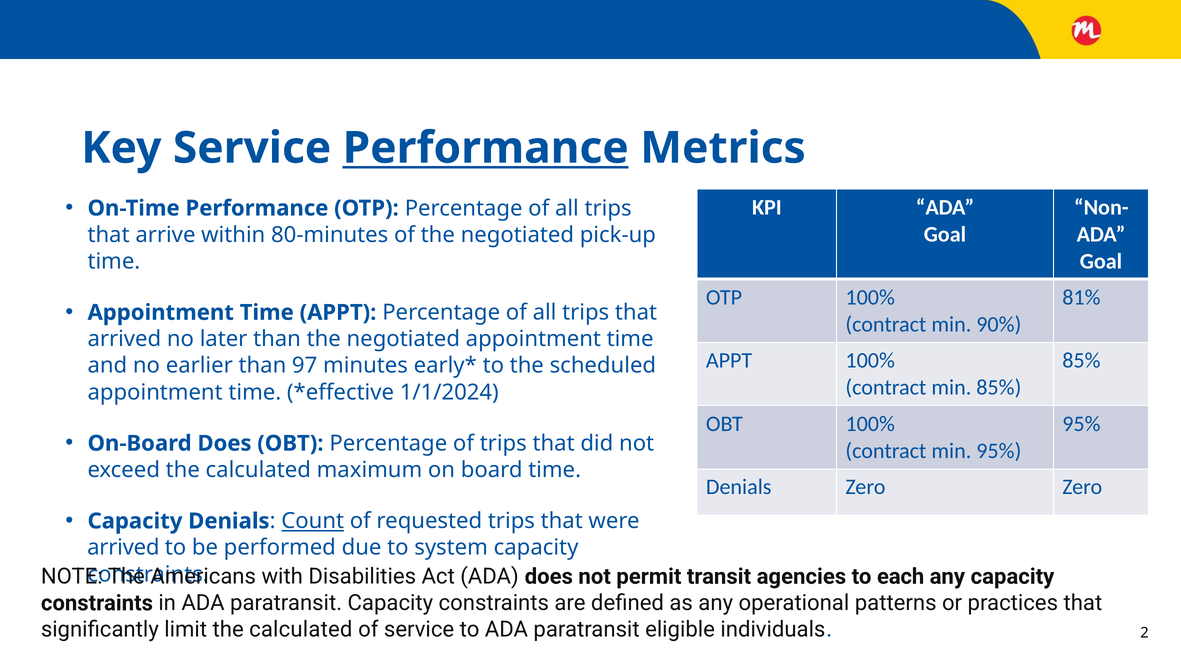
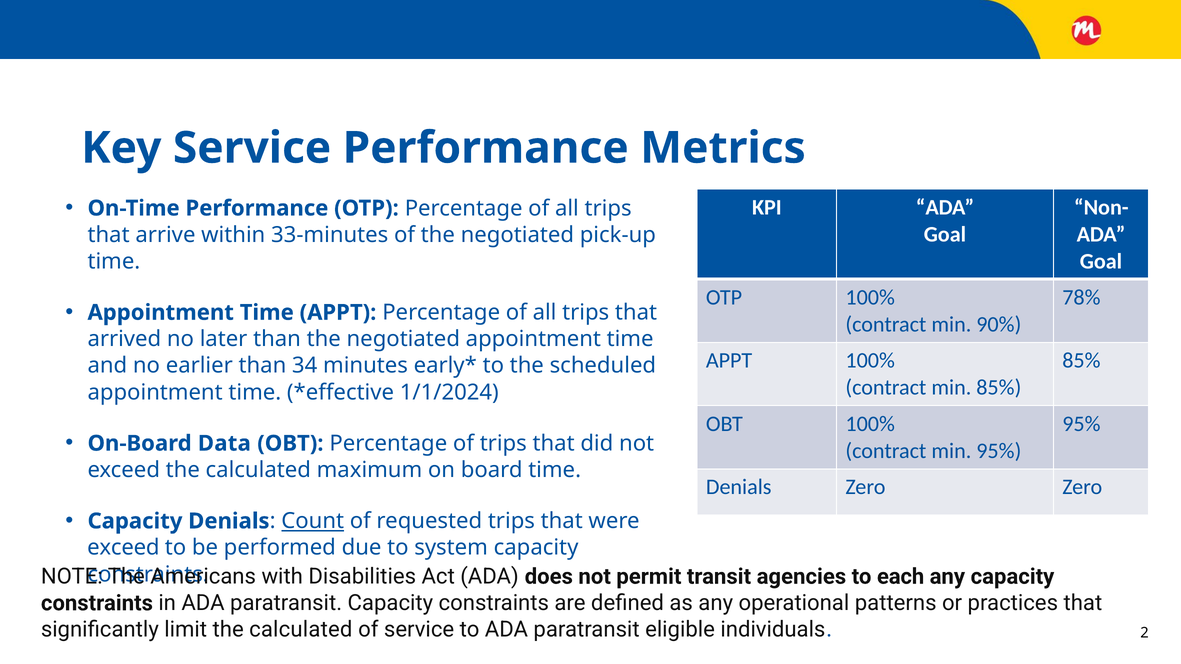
Performance at (486, 148) underline: present -> none
80-minutes: 80-minutes -> 33-minutes
81%: 81% -> 78%
97: 97 -> 34
On-Board Does: Does -> Data
arrived at (123, 548): arrived -> exceed
